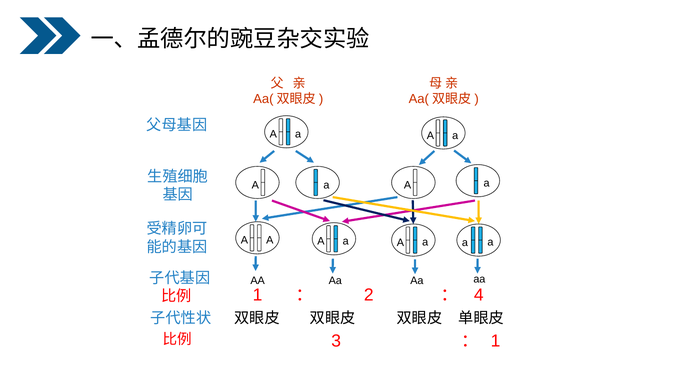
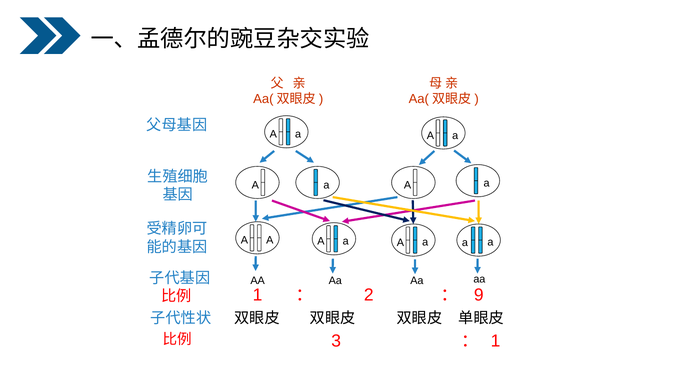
4: 4 -> 9
